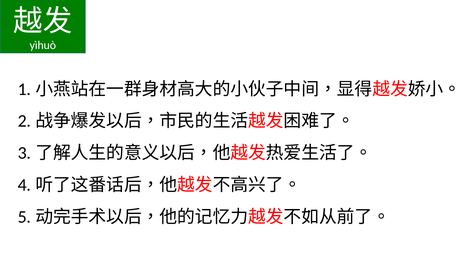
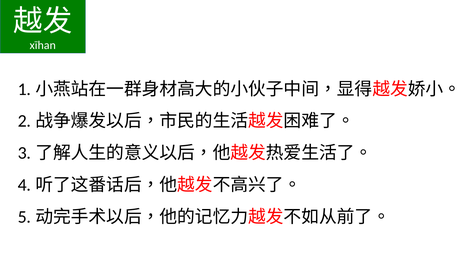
yìhuò: yìhuò -> xīhan
